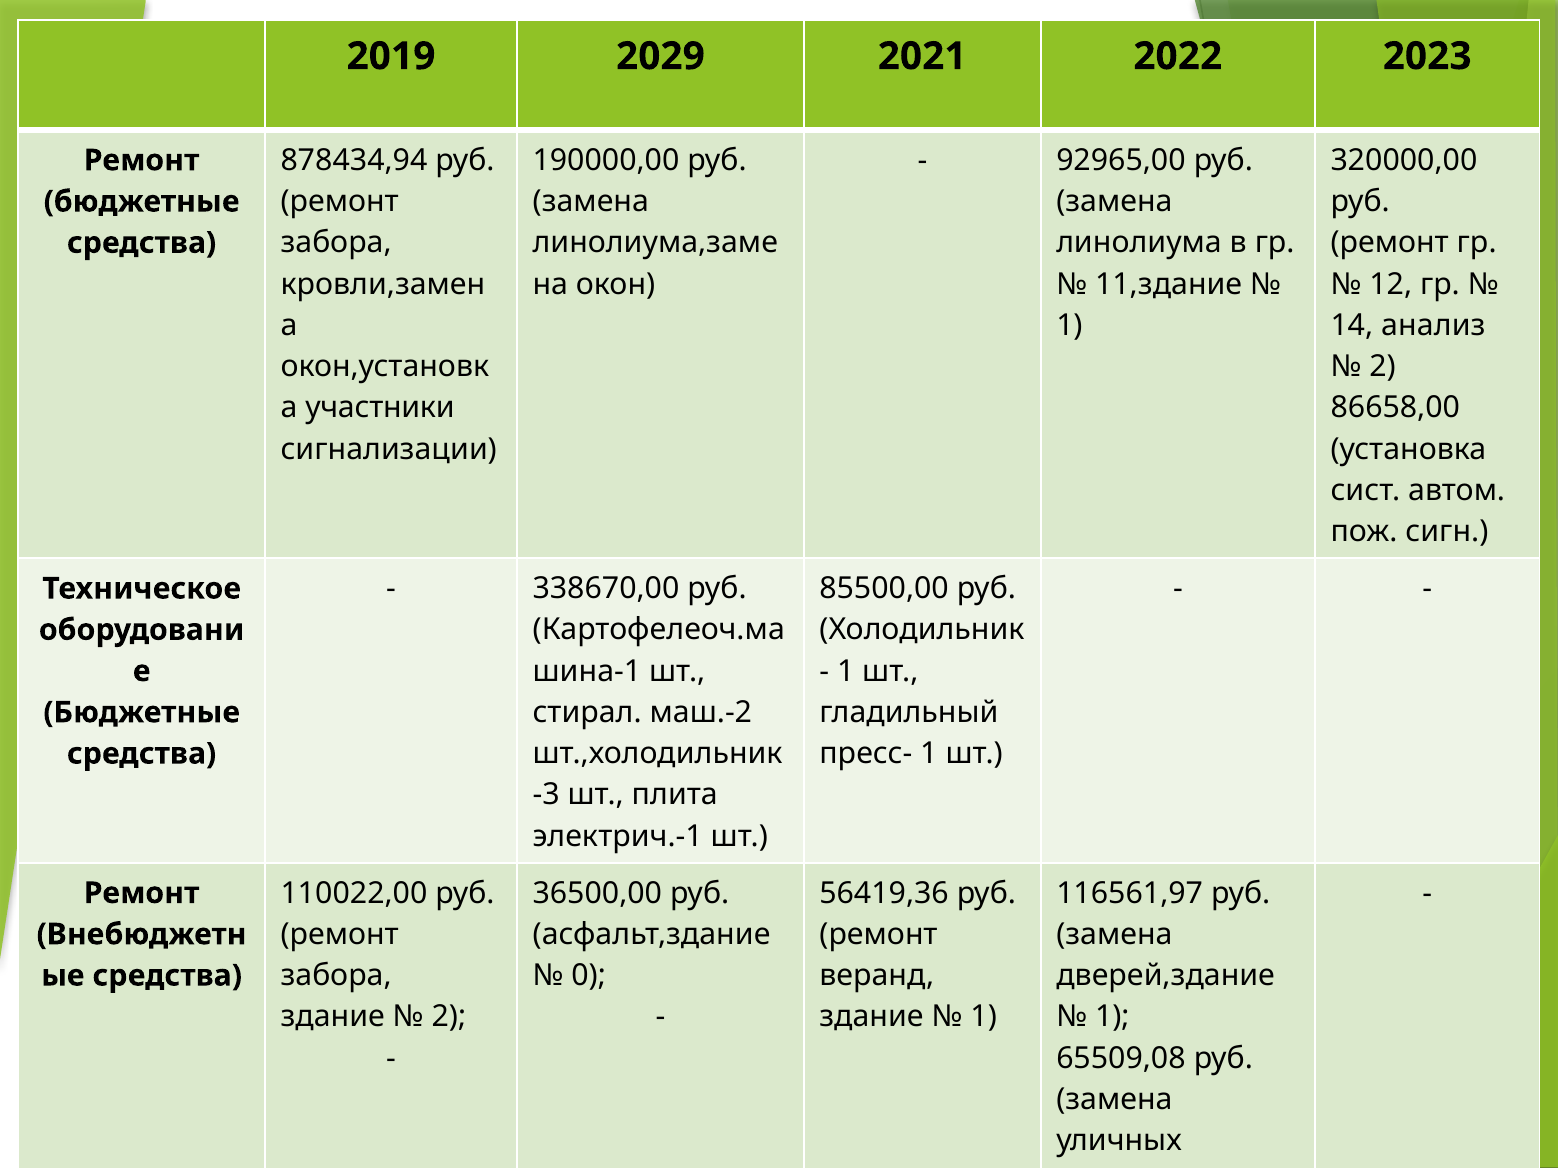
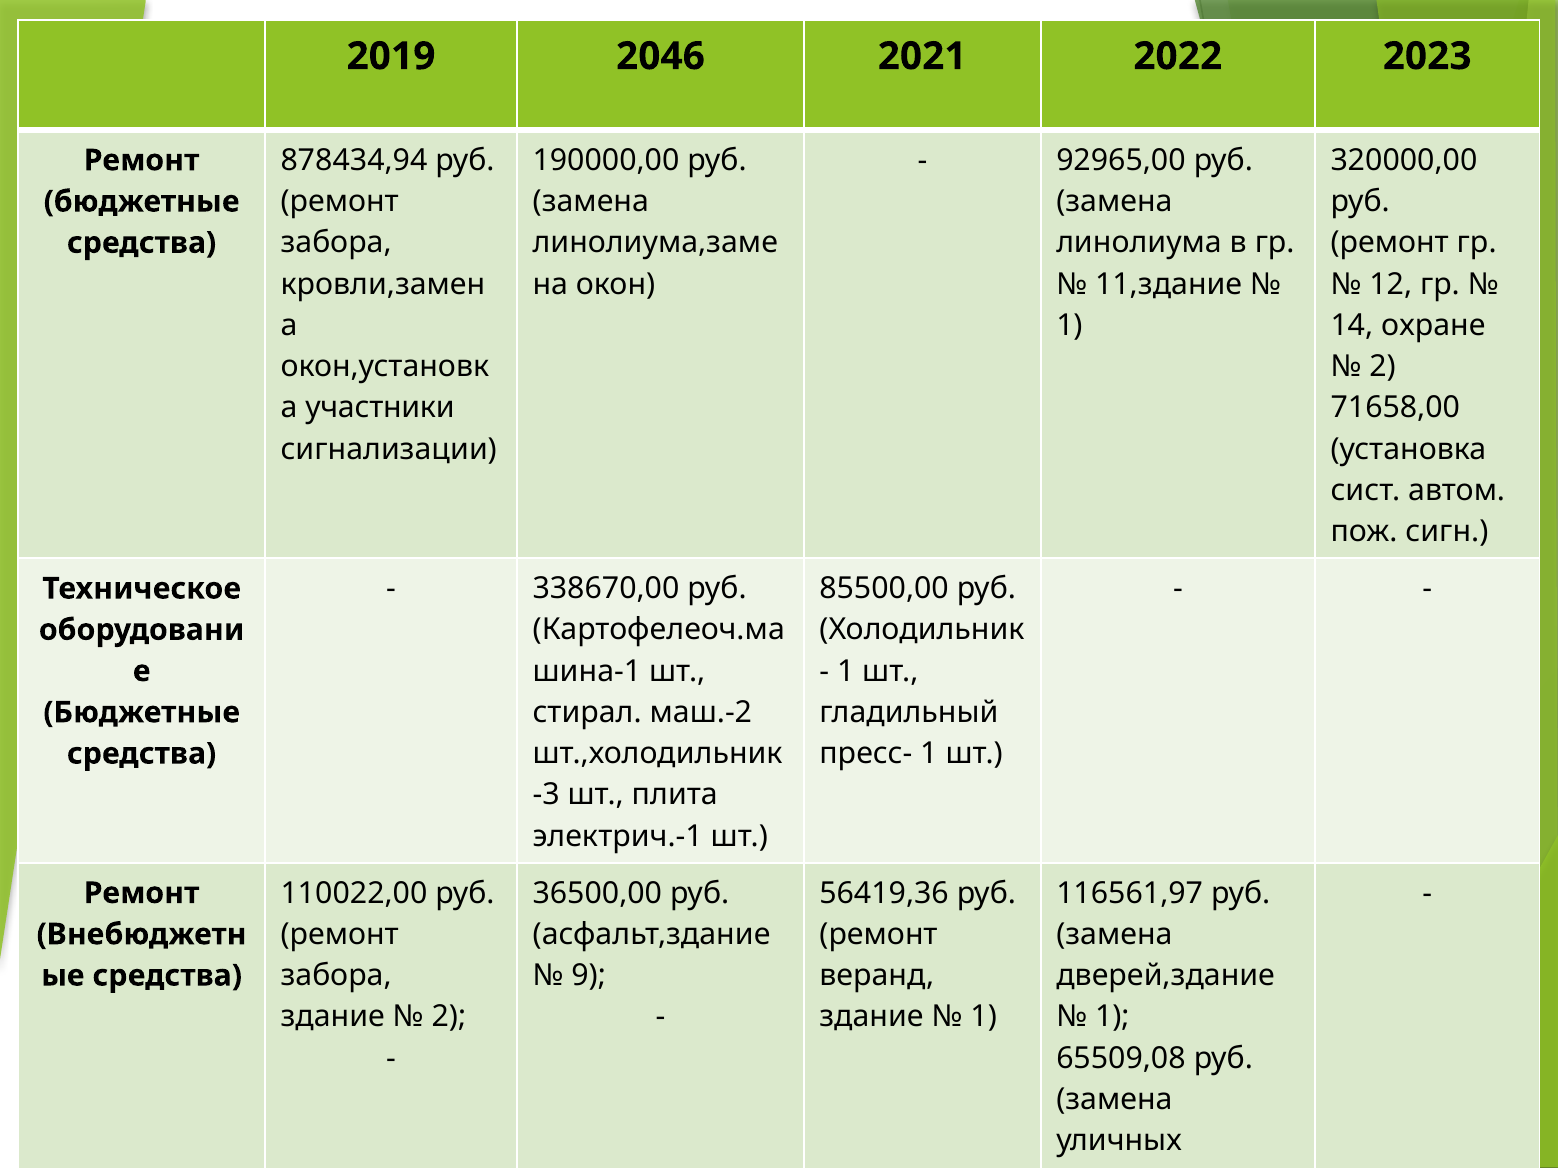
2029: 2029 -> 2046
анализ: анализ -> охране
86658,00: 86658,00 -> 71658,00
0: 0 -> 9
